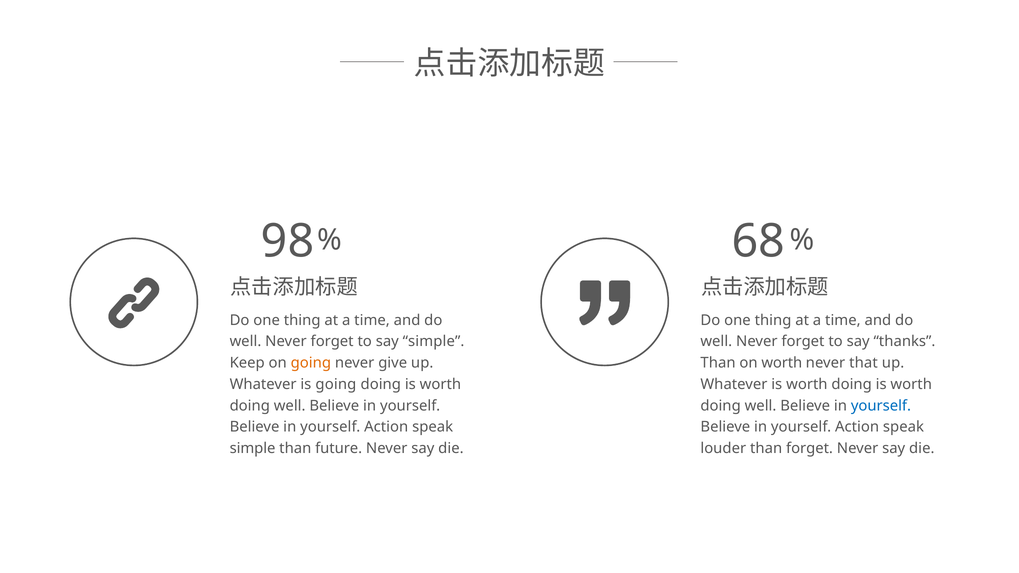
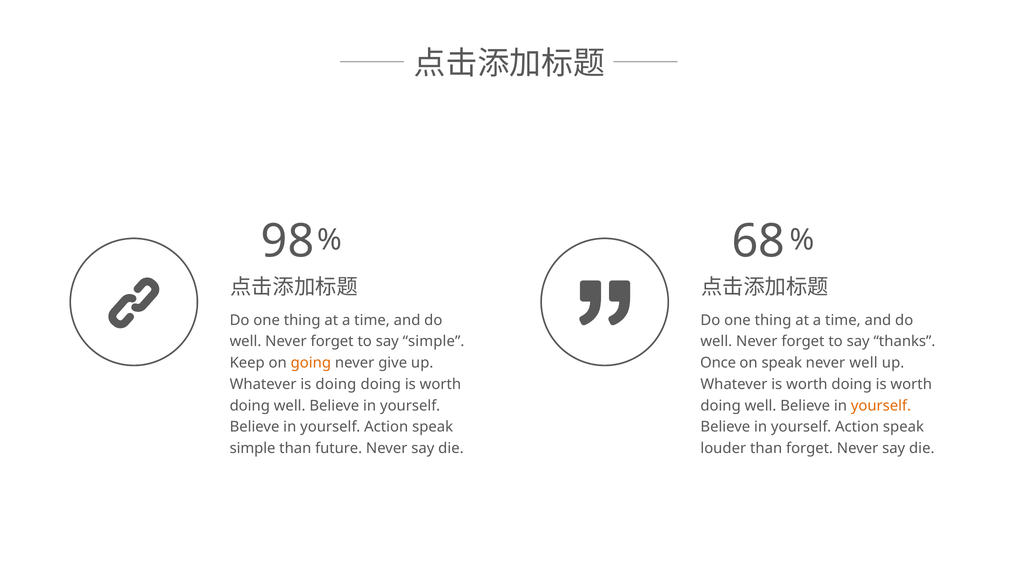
Than at (718, 363): Than -> Once
on worth: worth -> speak
never that: that -> well
is going: going -> doing
yourself at (881, 406) colour: blue -> orange
